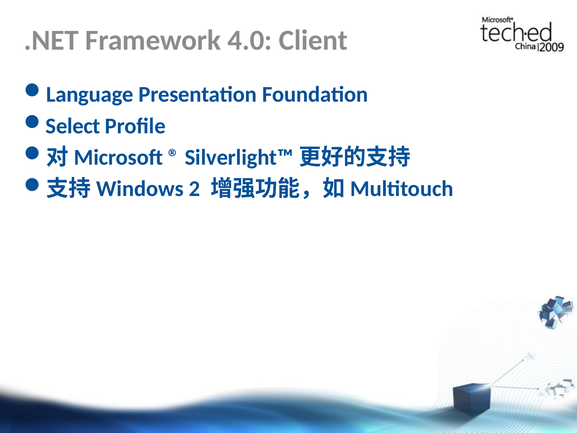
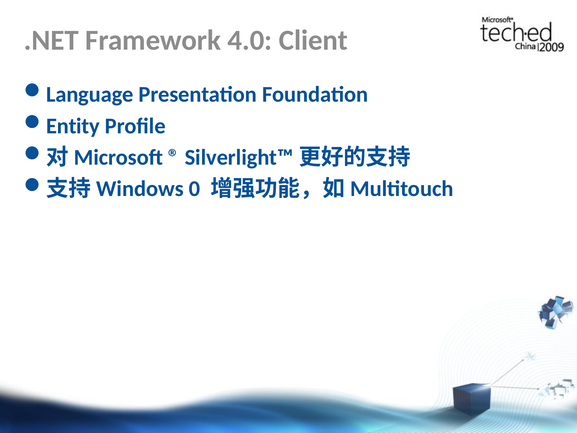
Select: Select -> Entity
2: 2 -> 0
